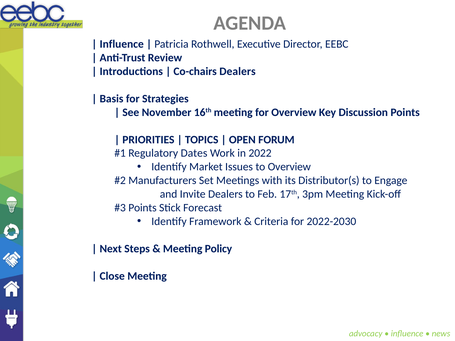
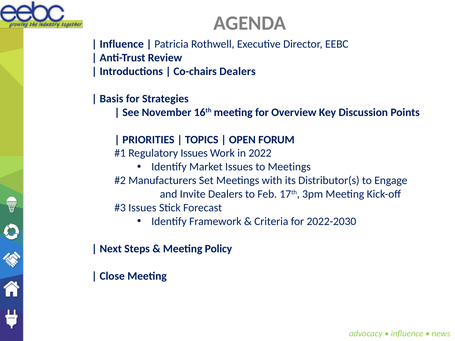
Regulatory Dates: Dates -> Issues
to Overview: Overview -> Meetings
Points at (142, 208): Points -> Issues
